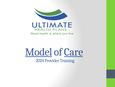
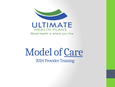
Model underline: present -> none
